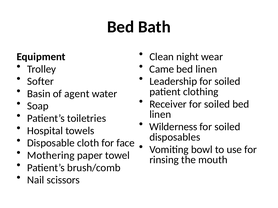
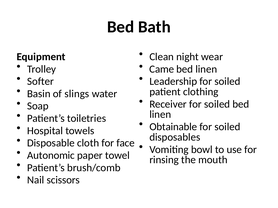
agent: agent -> slings
Wilderness: Wilderness -> Obtainable
Mothering: Mothering -> Autonomic
